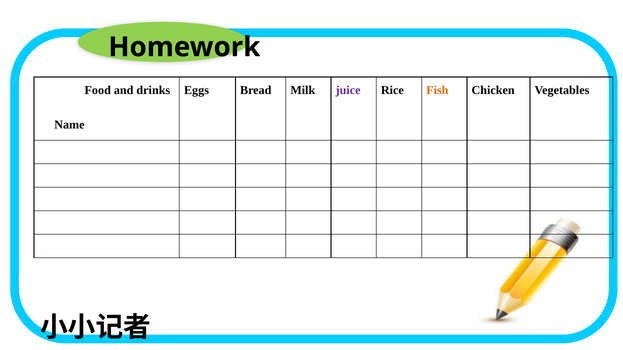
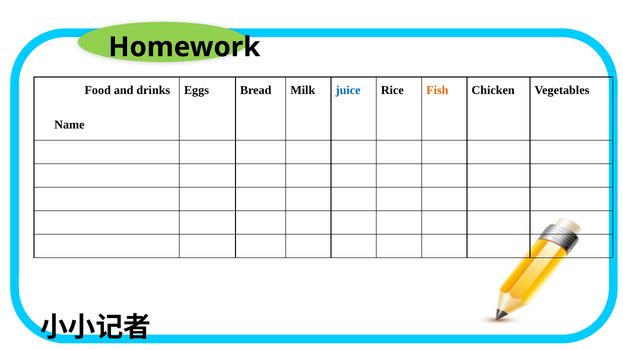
juice colour: purple -> blue
